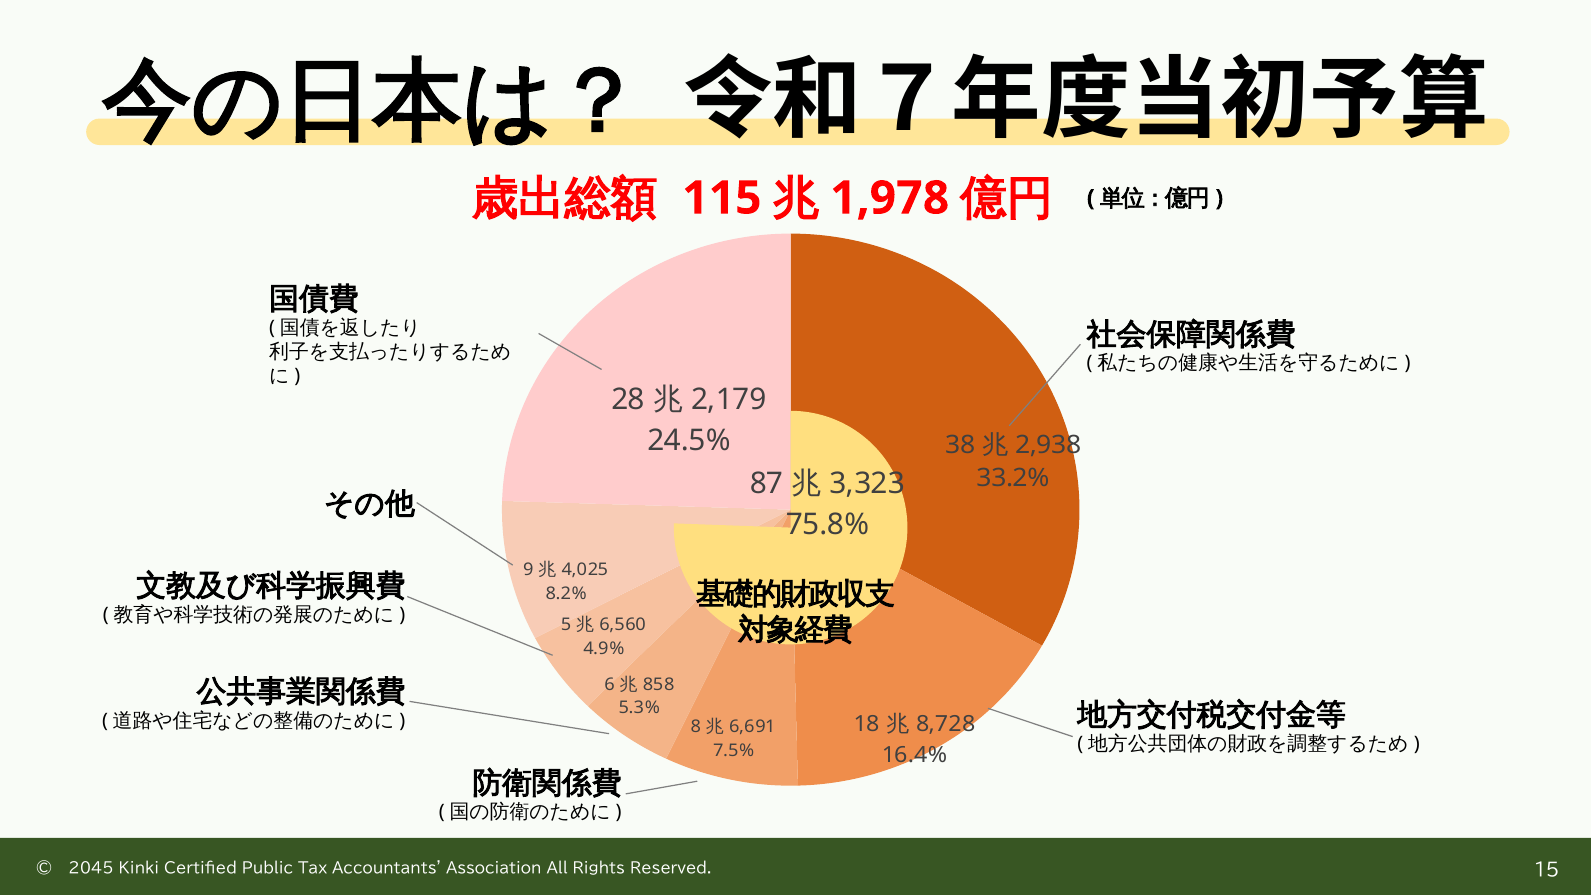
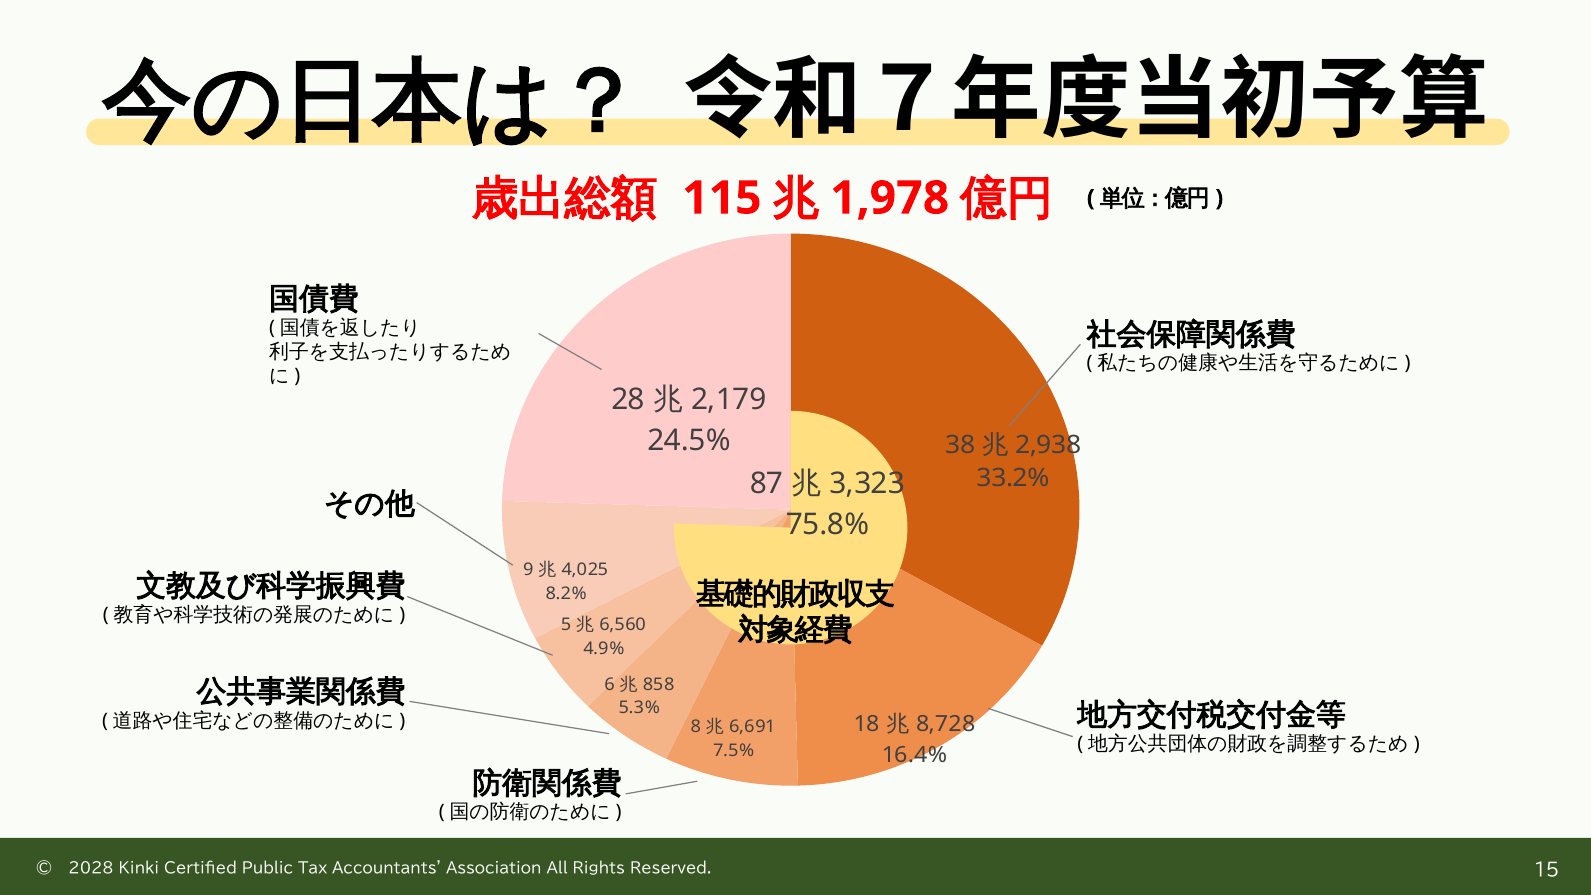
2045: 2045 -> 2028
